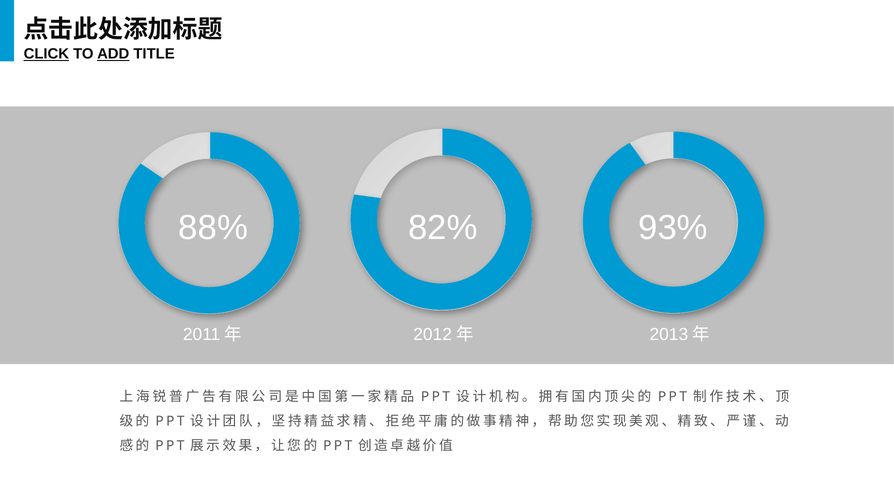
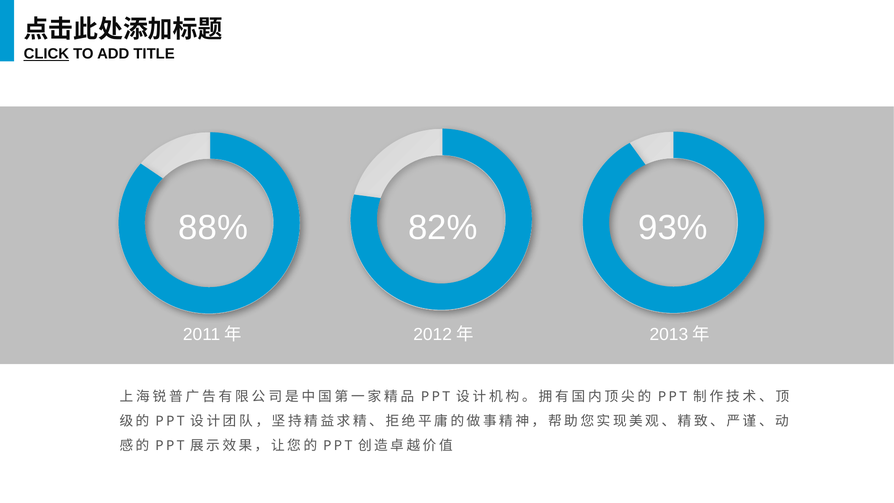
ADD underline: present -> none
